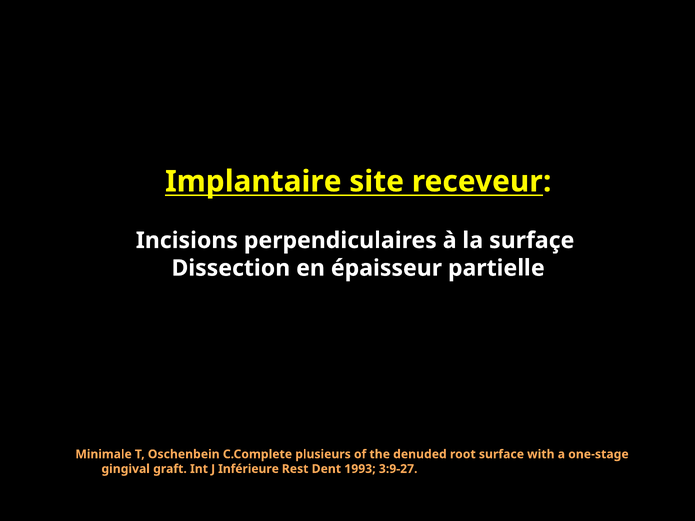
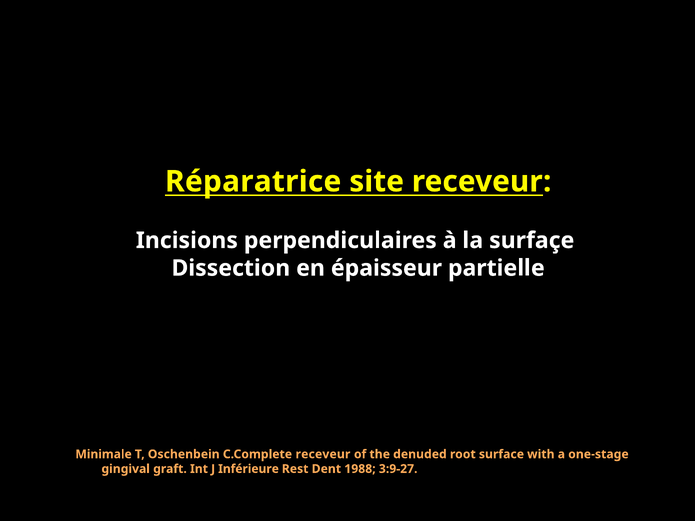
Implantaire: Implantaire -> Réparatrice
C.Complete plusieurs: plusieurs -> receveur
1993: 1993 -> 1988
